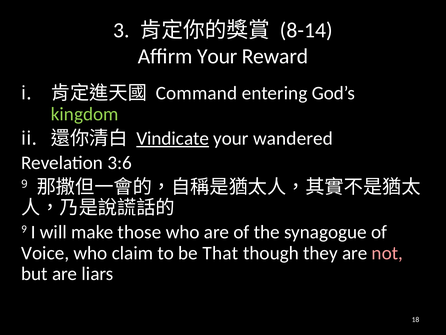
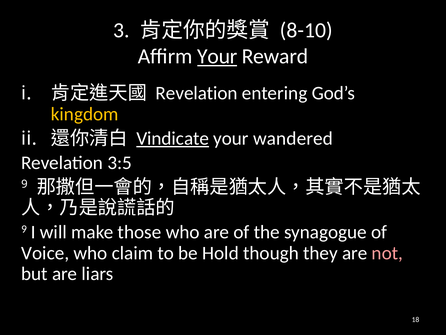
8-14: 8-14 -> 8-10
Your at (217, 56) underline: none -> present
Command at (197, 93): Command -> Revelation
kingdom colour: light green -> yellow
3:6: 3:6 -> 3:5
That: That -> Hold
